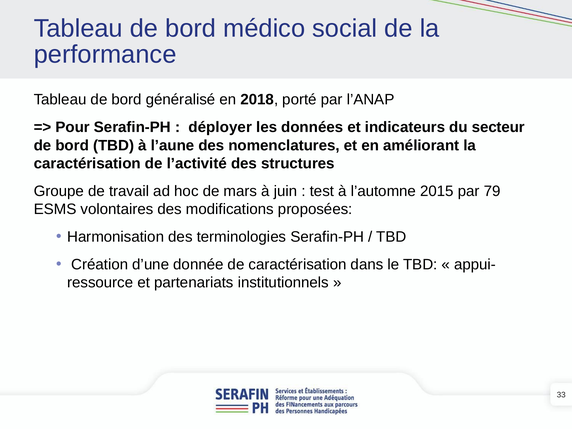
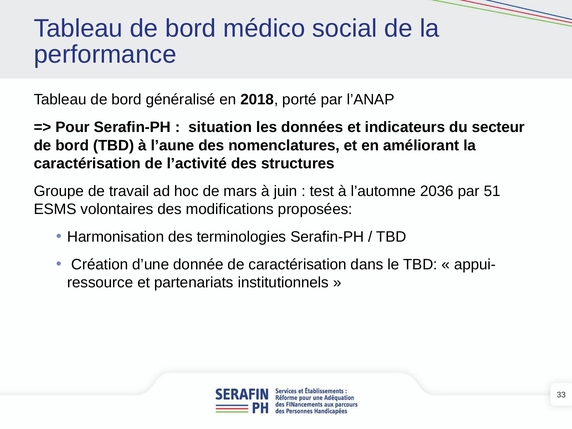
déployer: déployer -> situation
2015: 2015 -> 2036
79: 79 -> 51
